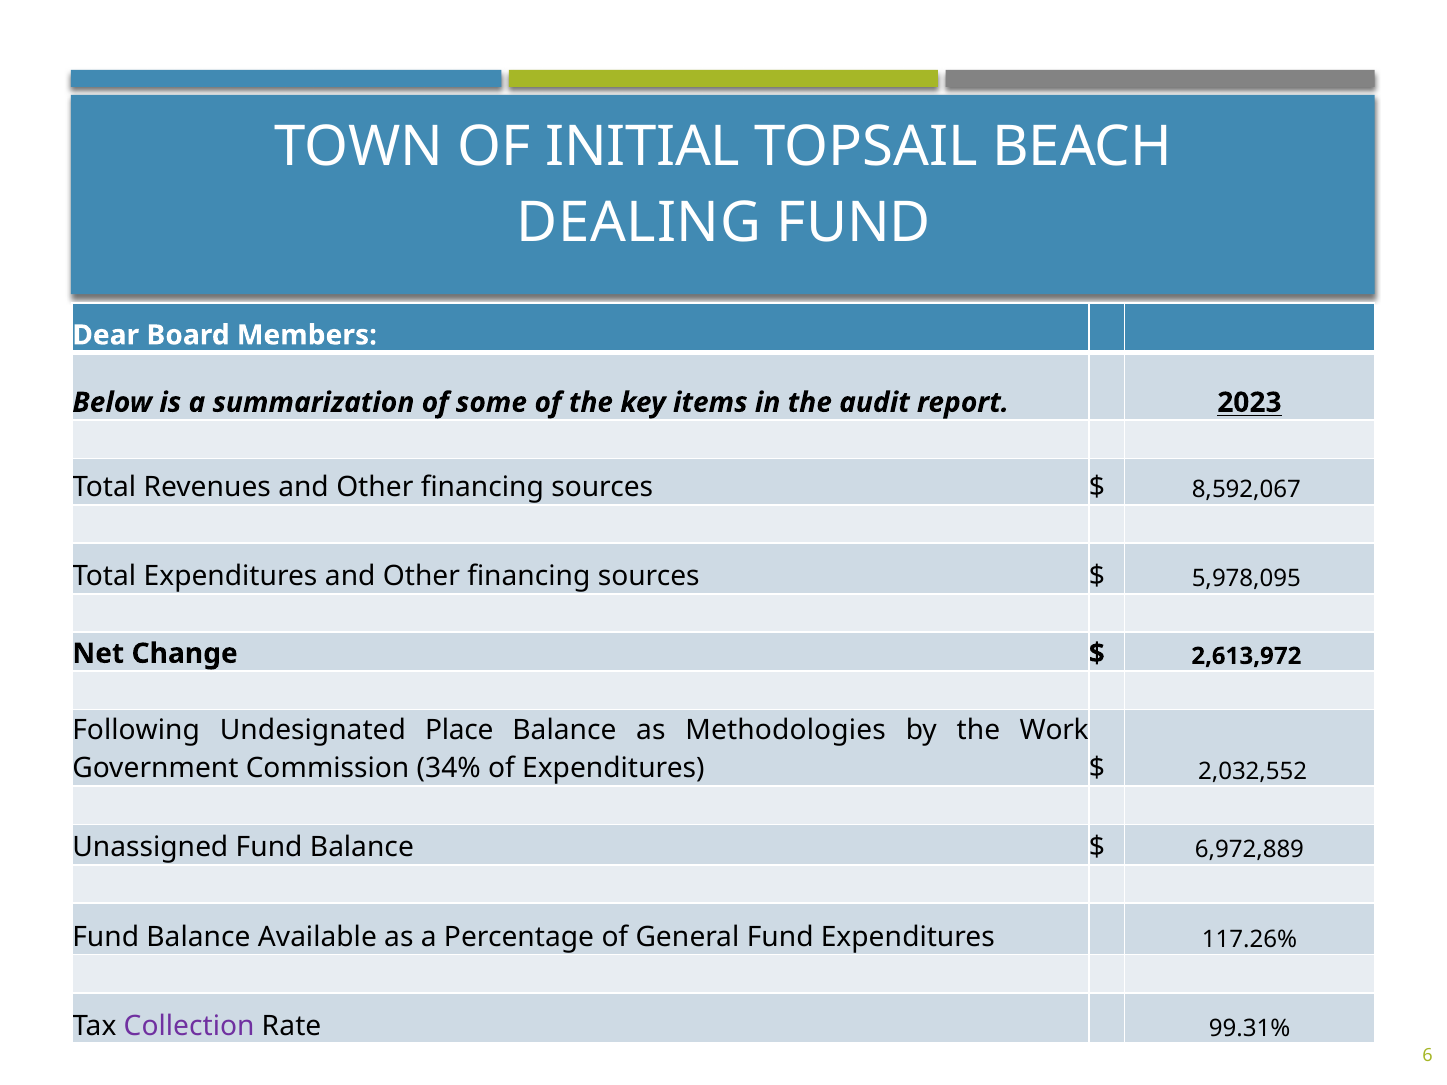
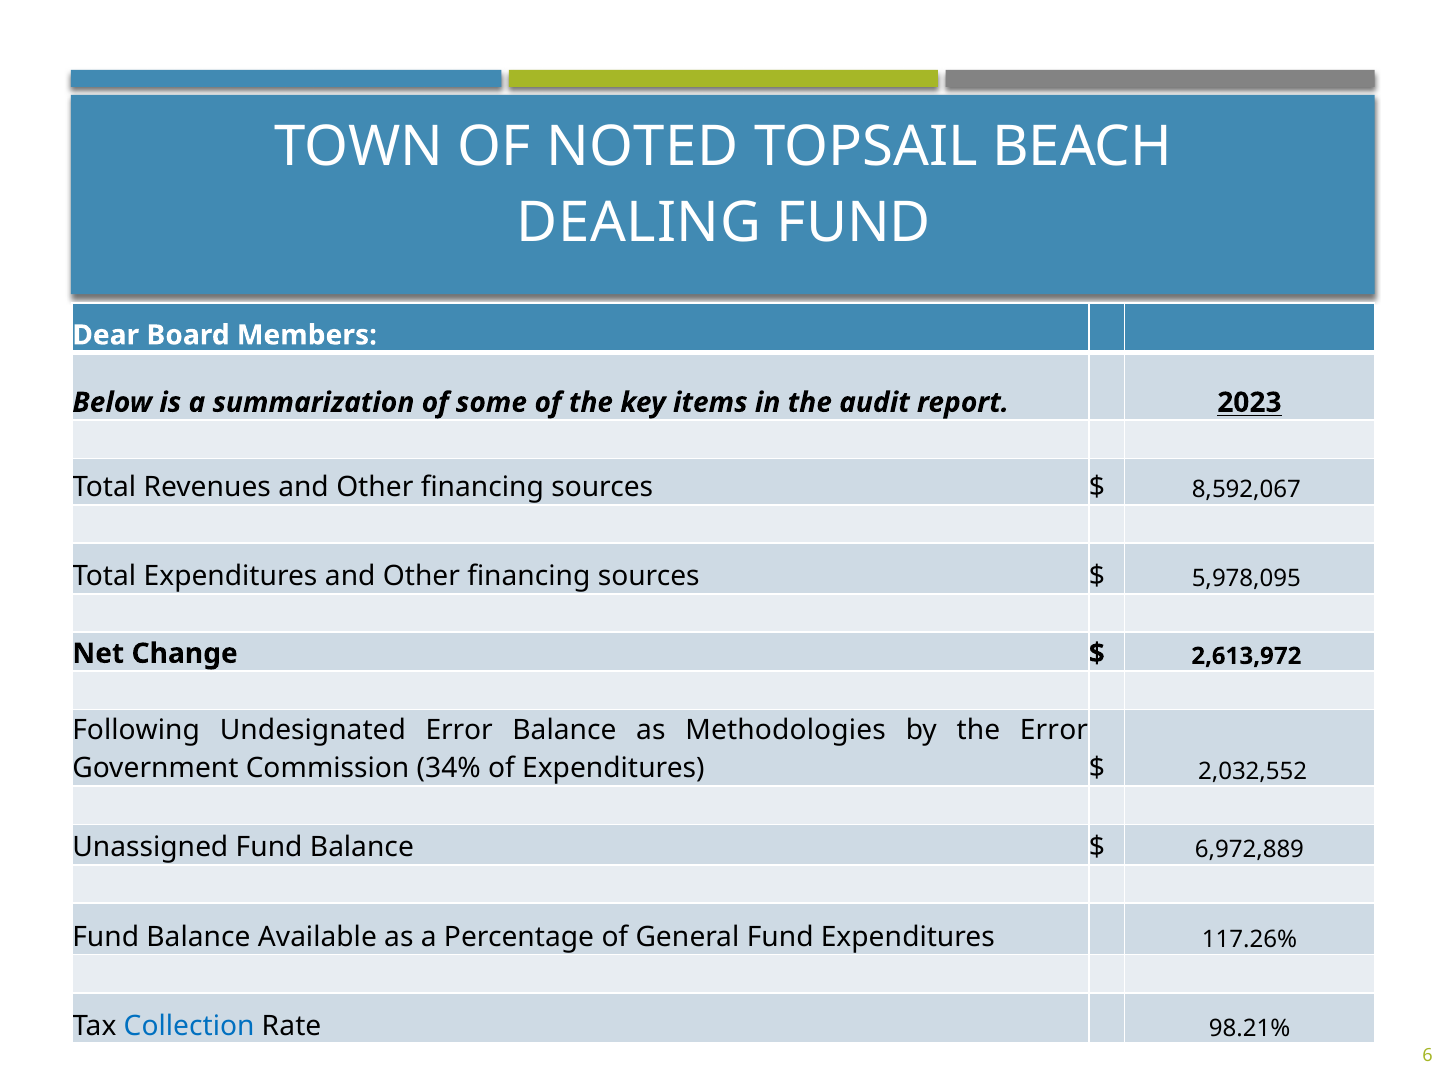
INITIAL: INITIAL -> NOTED
Undesignated Place: Place -> Error
the Work: Work -> Error
Collection colour: purple -> blue
99.31%: 99.31% -> 98.21%
